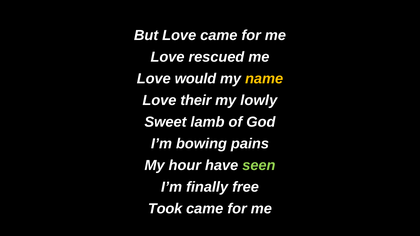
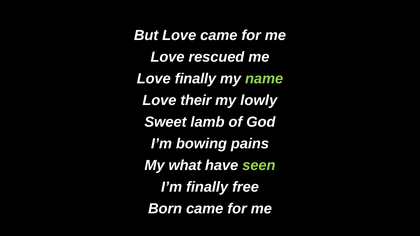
Love would: would -> finally
name colour: yellow -> light green
hour: hour -> what
Took: Took -> Born
